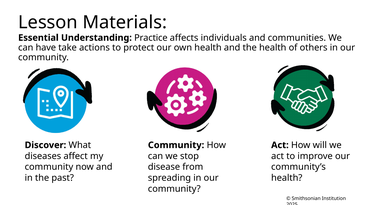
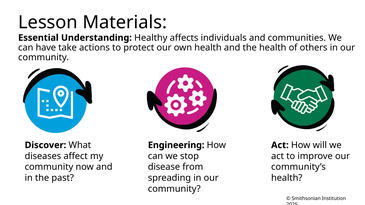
Practice: Practice -> Healthy
Community at (176, 145): Community -> Engineering
